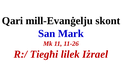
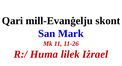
Tiegħi: Tiegħi -> Huma
